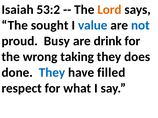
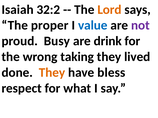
53:2: 53:2 -> 32:2
sought: sought -> proper
not colour: blue -> purple
does: does -> lived
They at (52, 73) colour: blue -> orange
filled: filled -> bless
